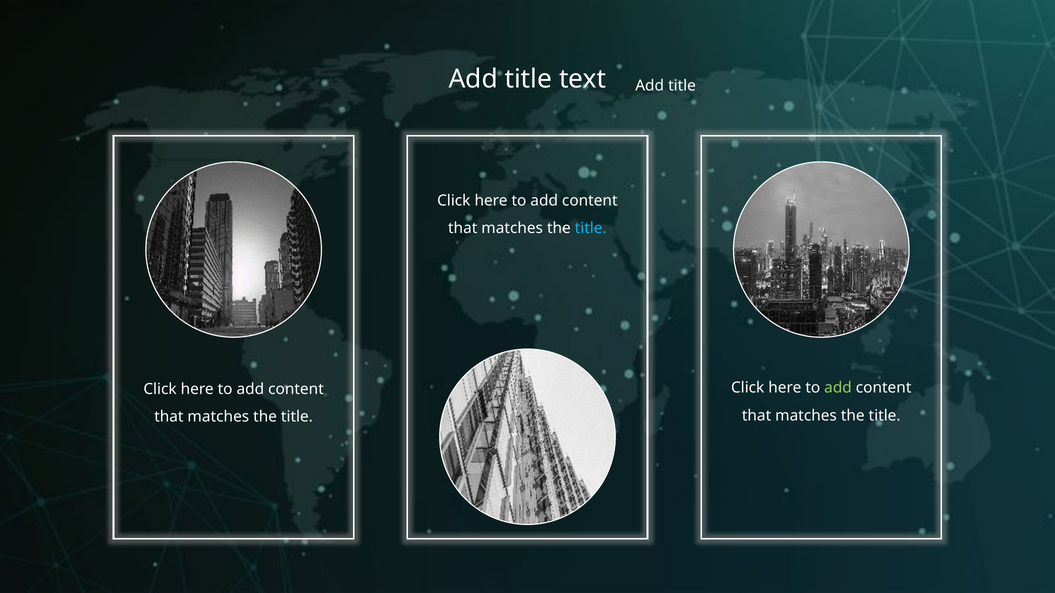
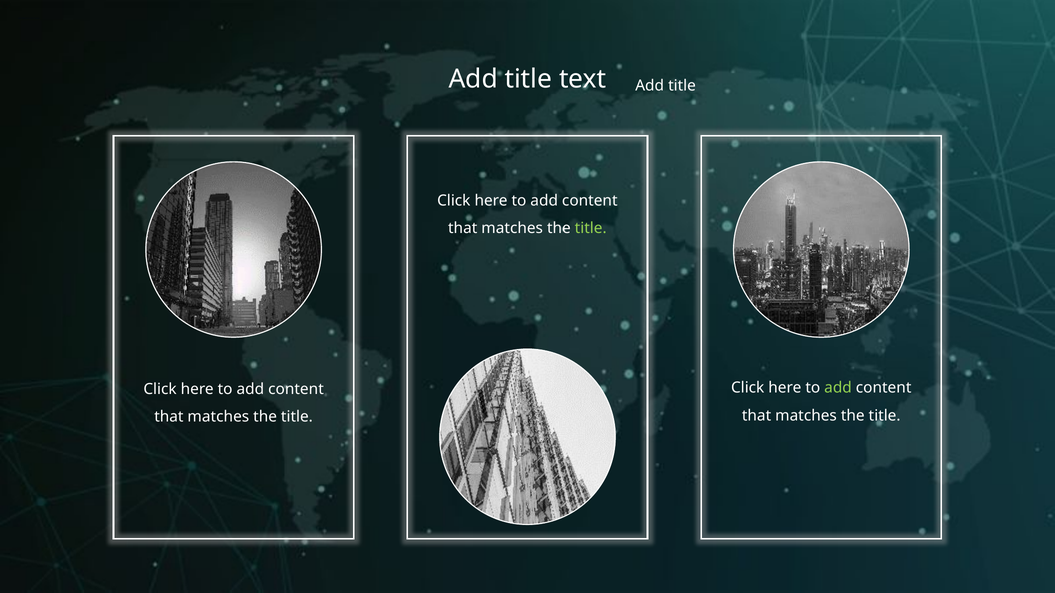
title at (591, 228) colour: light blue -> light green
